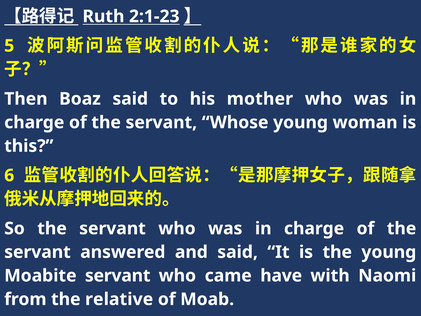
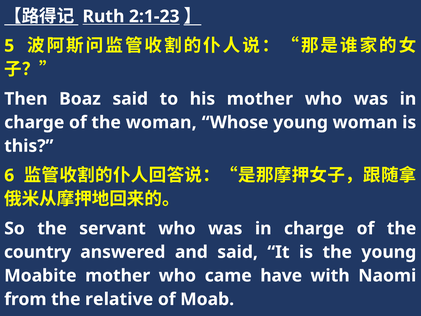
servant at (161, 122): servant -> woman
servant at (37, 252): servant -> country
Moabite servant: servant -> mother
